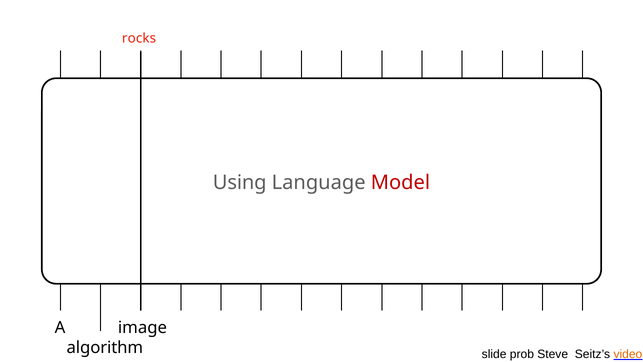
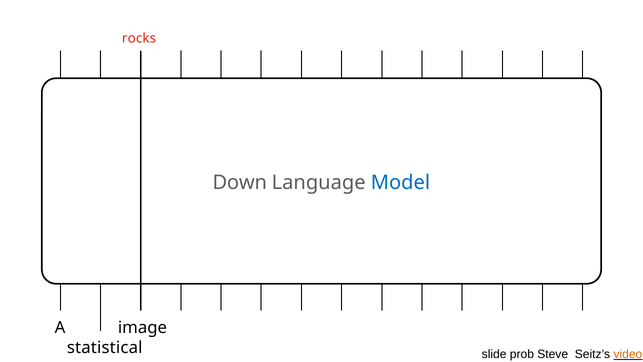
Using: Using -> Down
Model colour: red -> blue
algorithm: algorithm -> statistical
